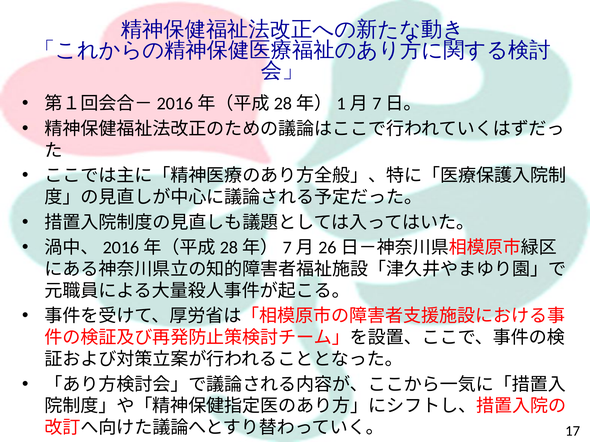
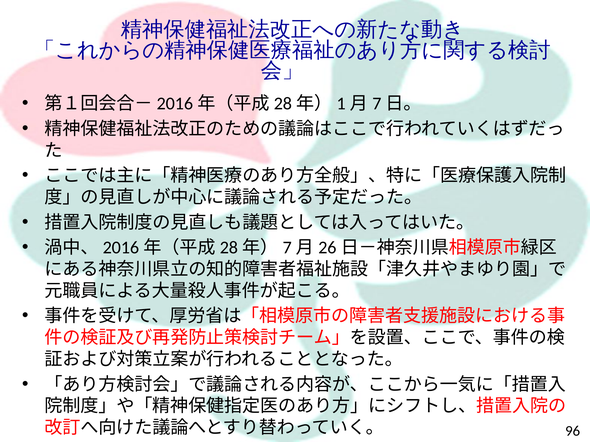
17: 17 -> 96
